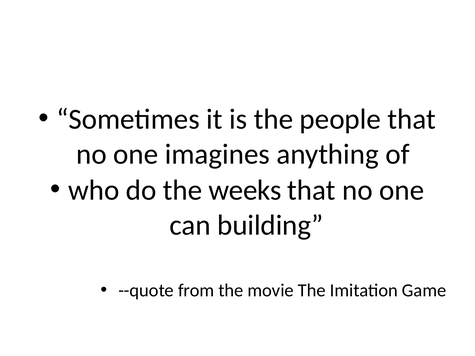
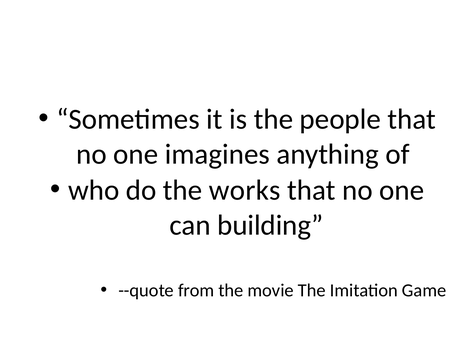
weeks: weeks -> works
